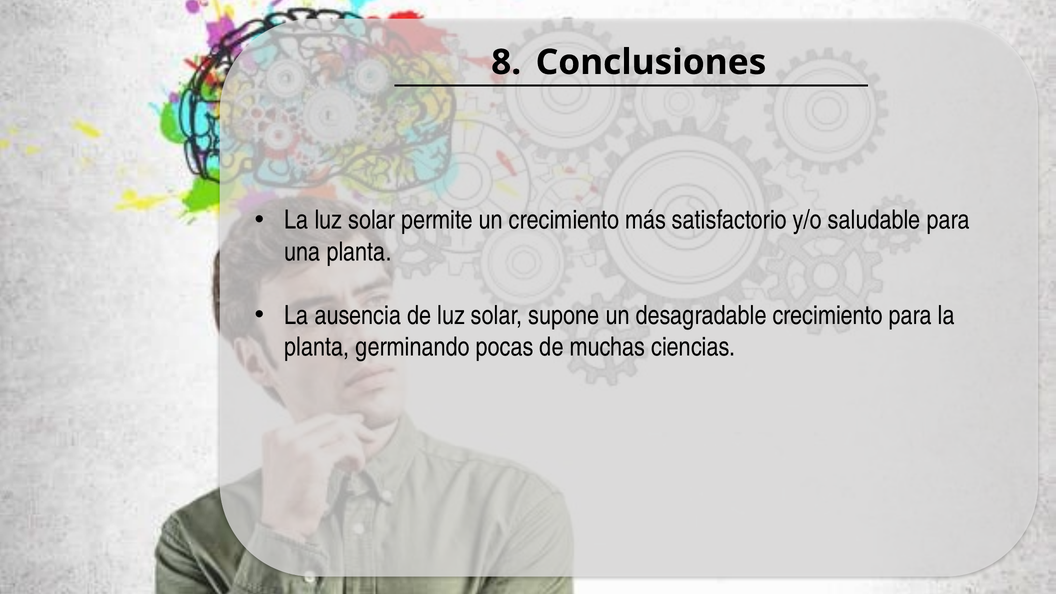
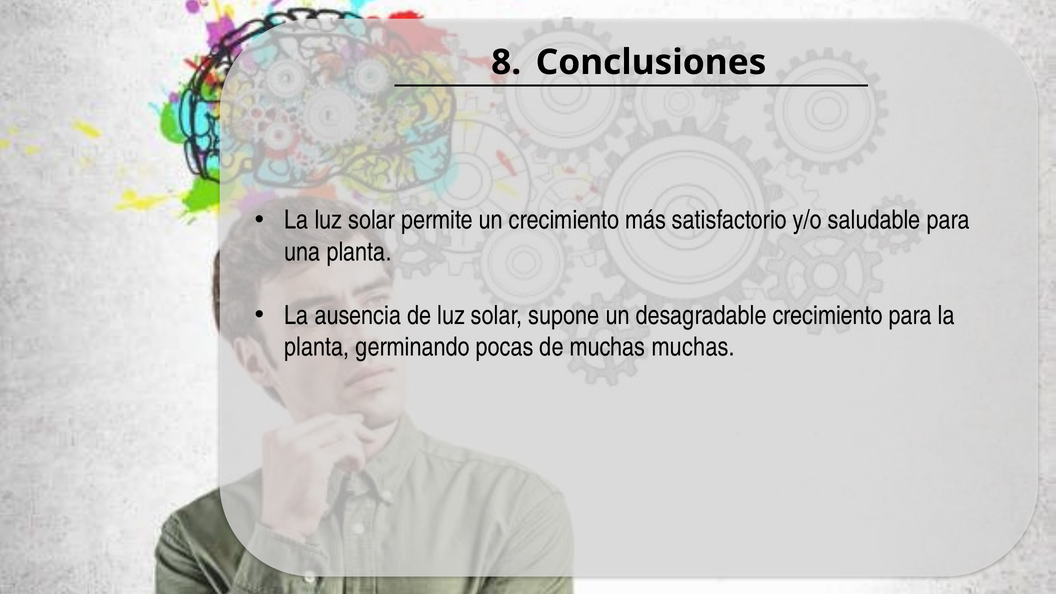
muchas ciencias: ciencias -> muchas
